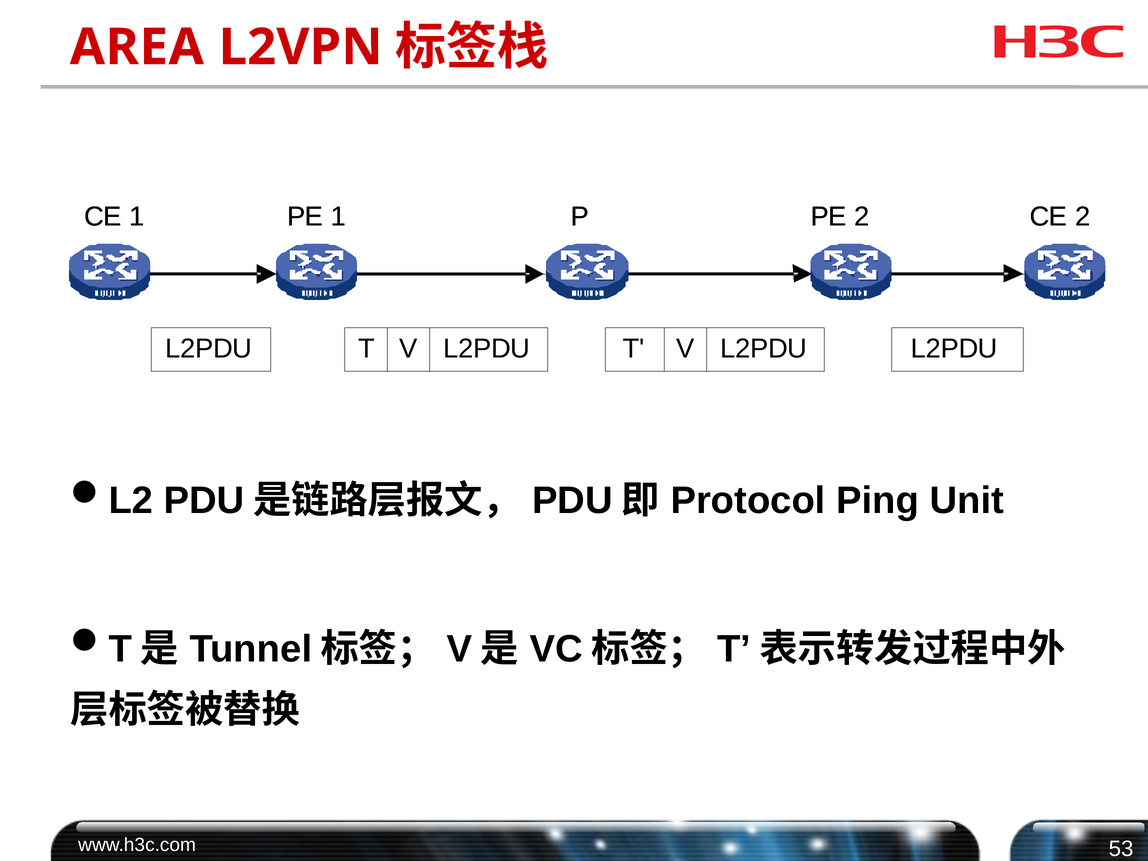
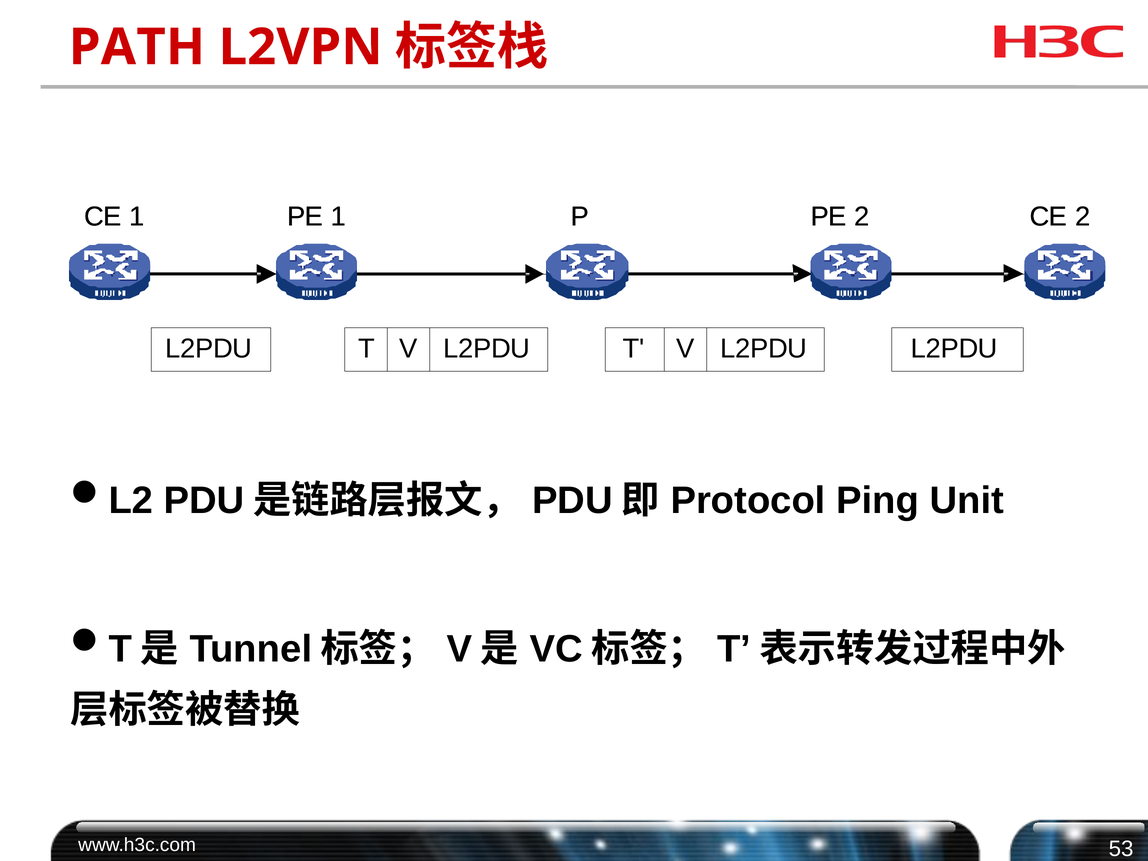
AREA: AREA -> PATH
